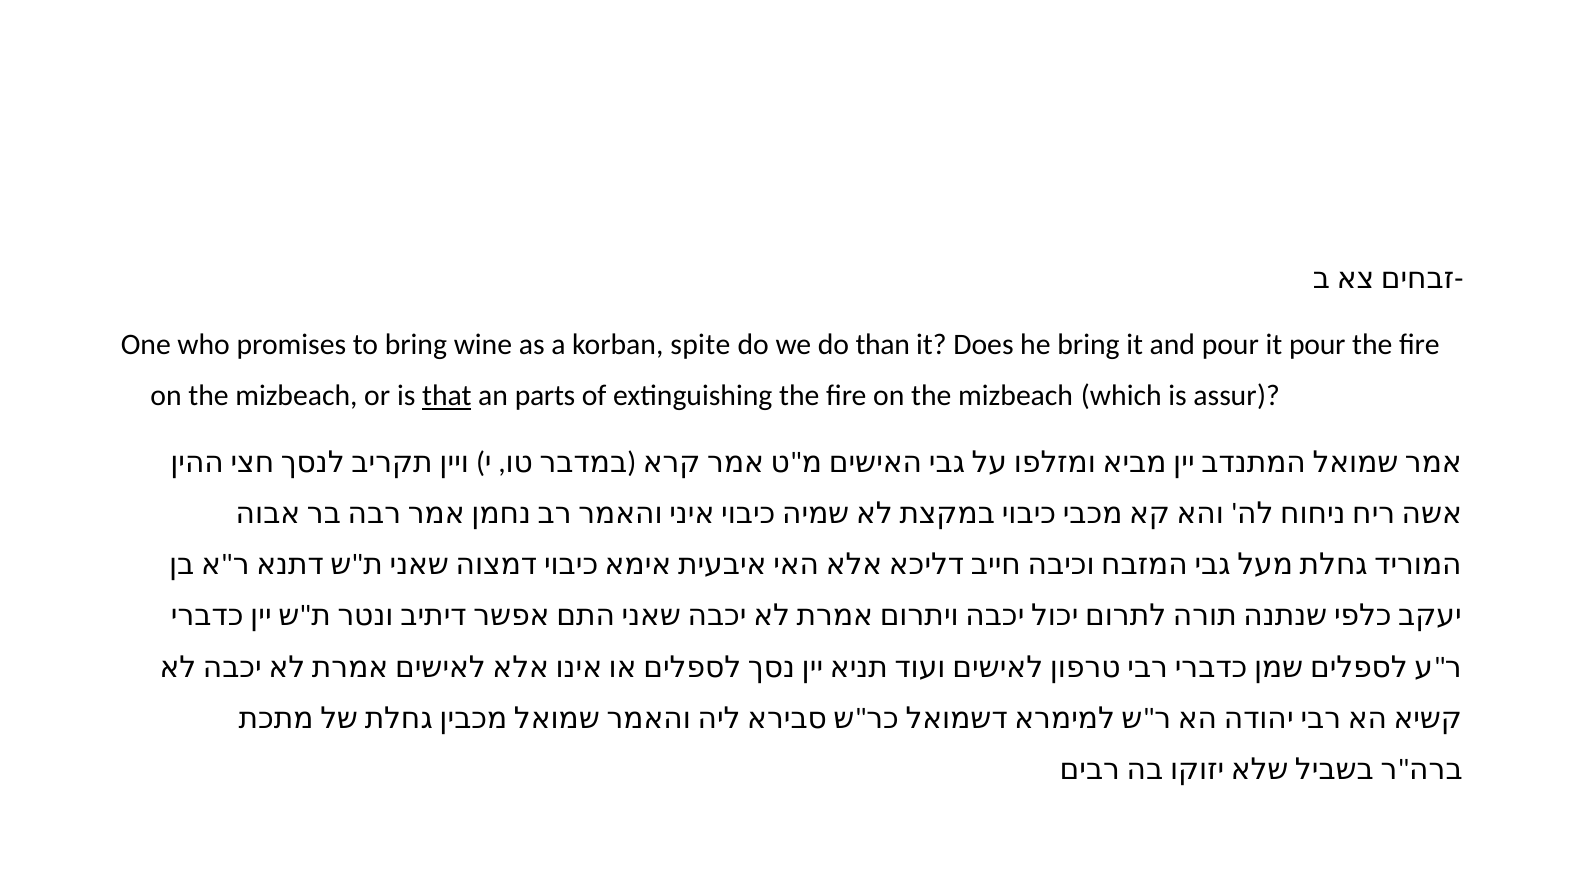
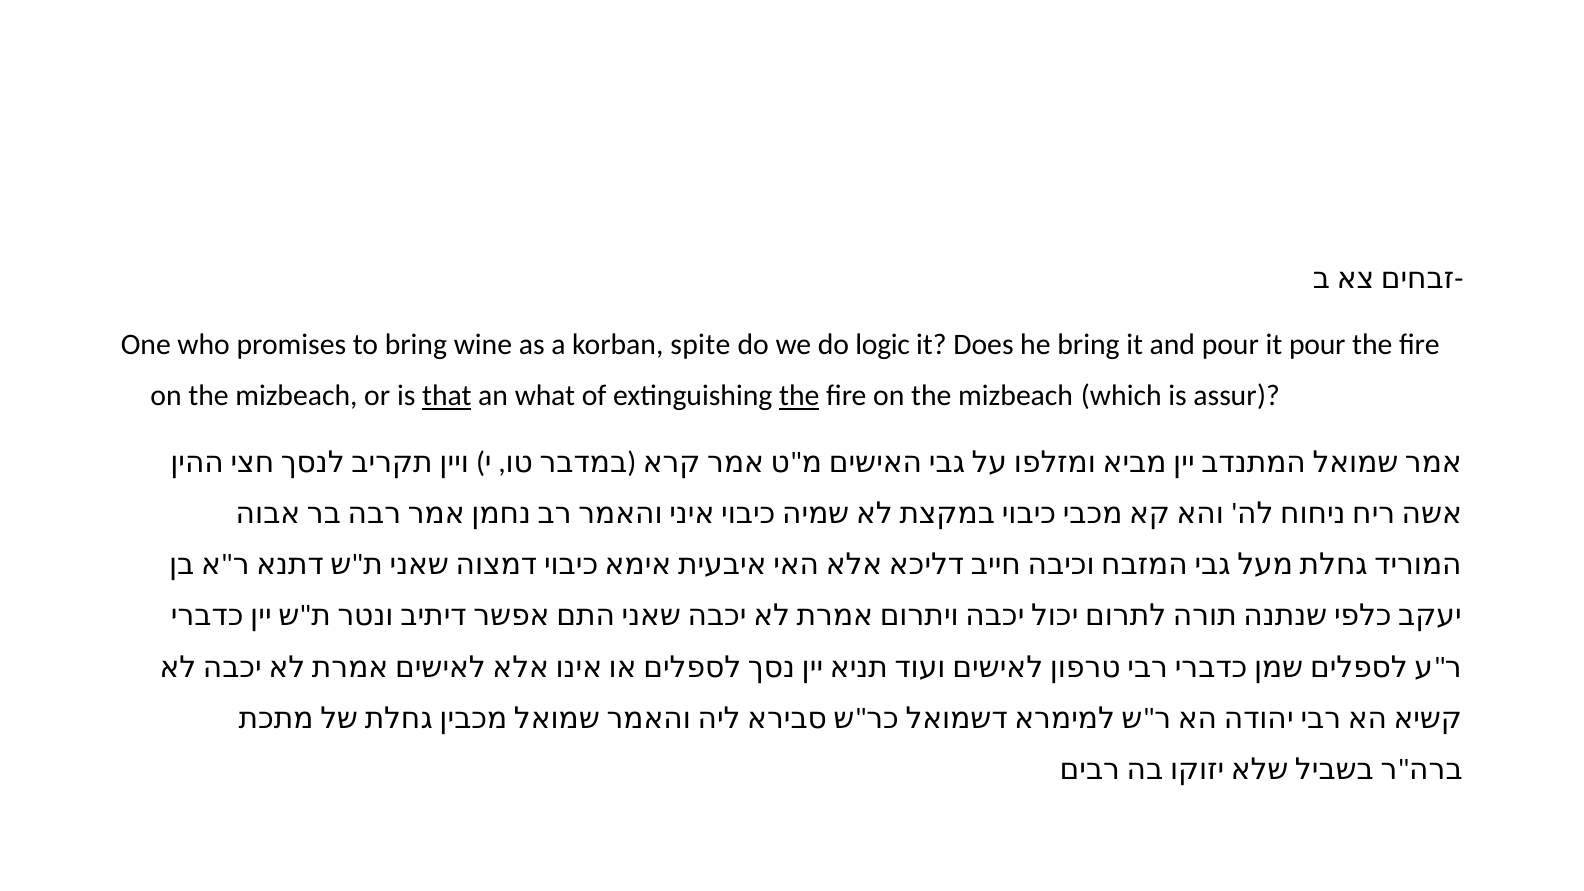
than: than -> logic
parts: parts -> what
the at (799, 396) underline: none -> present
